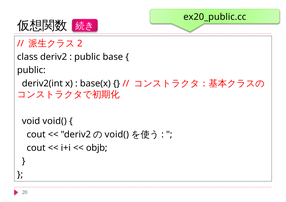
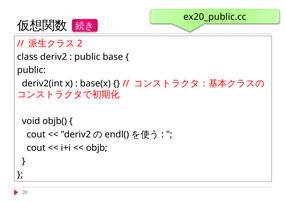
void void(: void( -> objb(
void( at (117, 135): void( -> endl(
